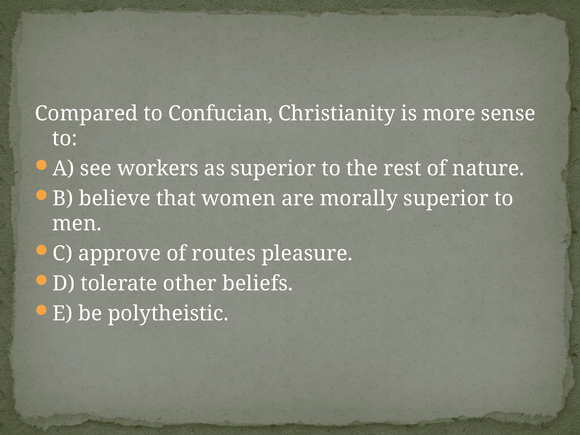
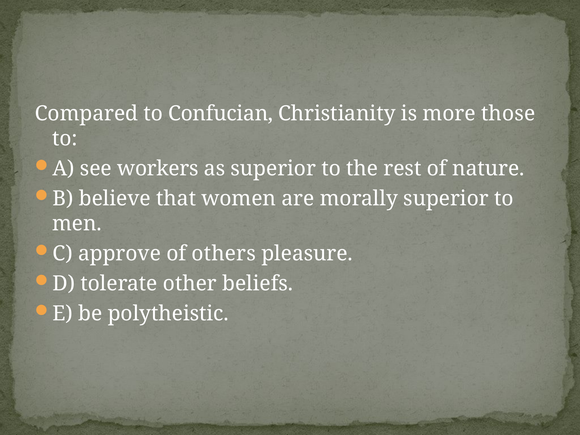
sense: sense -> those
routes: routes -> others
